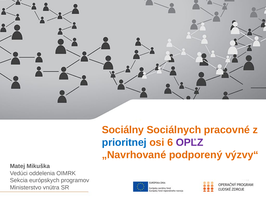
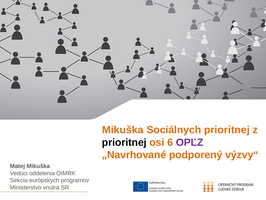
Sociálny at (123, 130): Sociálny -> Mikuška
Sociálnych pracovné: pracovné -> prioritnej
prioritnej at (124, 142) colour: blue -> black
